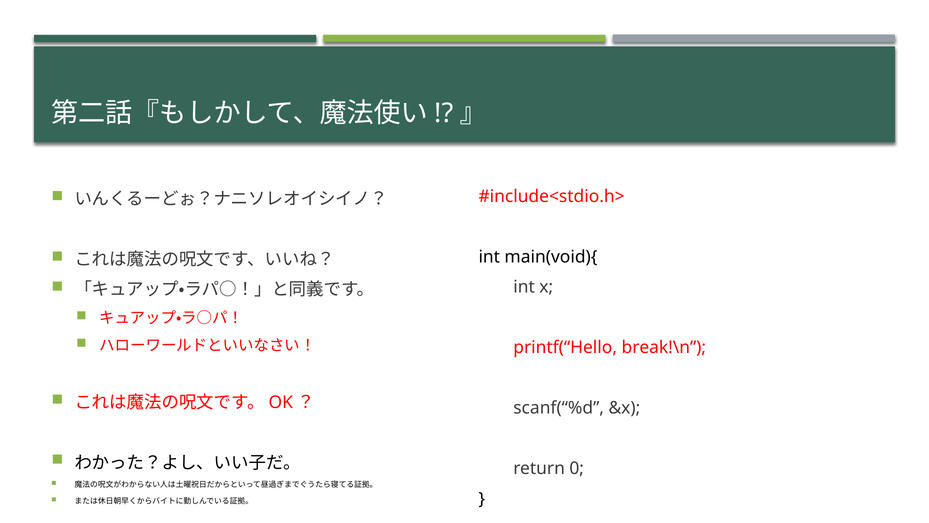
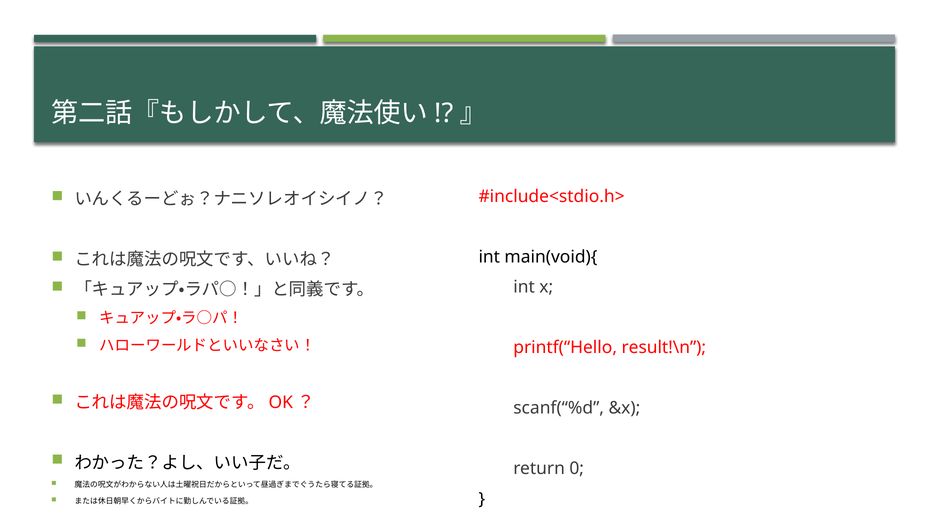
break!\n: break!\n -> result!\n
